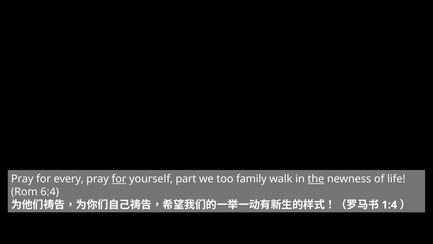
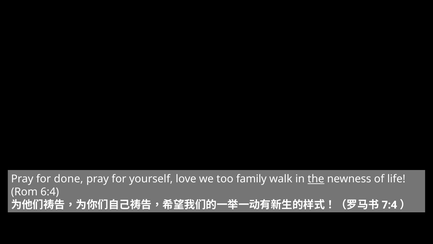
every: every -> done
for at (119, 179) underline: present -> none
part: part -> love
1:4: 1:4 -> 7:4
